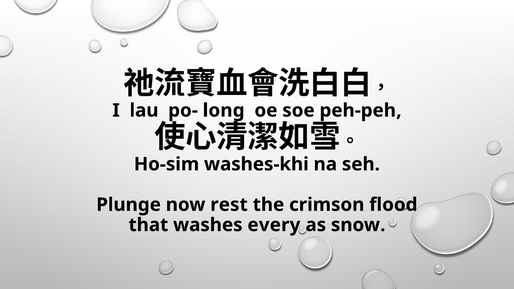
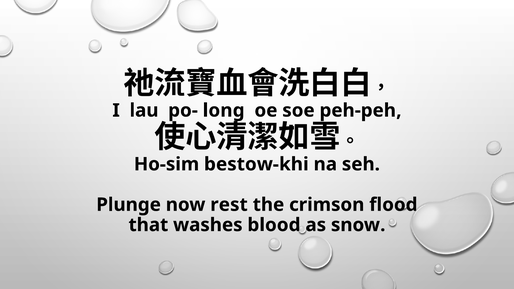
washes-khi: washes-khi -> bestow-khi
every: every -> blood
